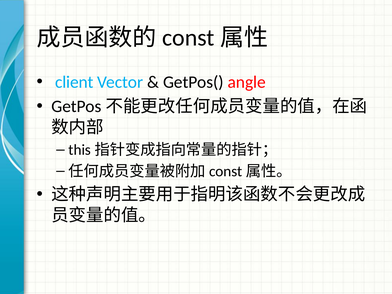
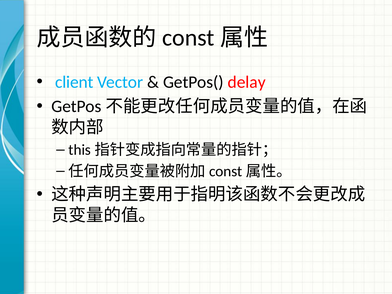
angle: angle -> delay
